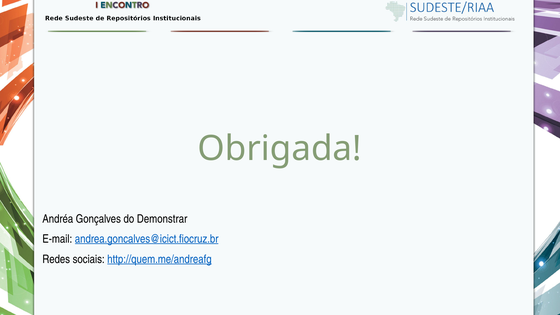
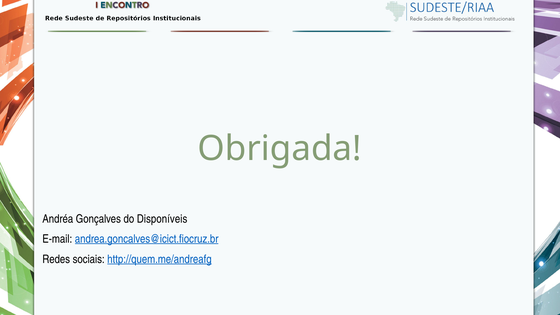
Demonstrar: Demonstrar -> Disponíveis
